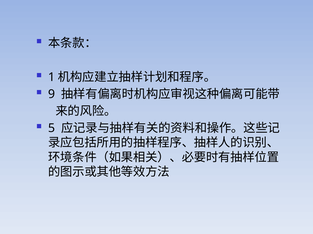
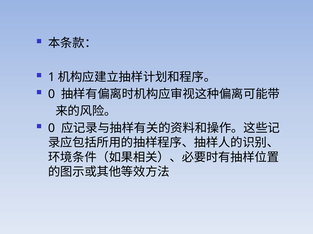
9 at (52, 94): 9 -> 0
5 at (52, 129): 5 -> 0
